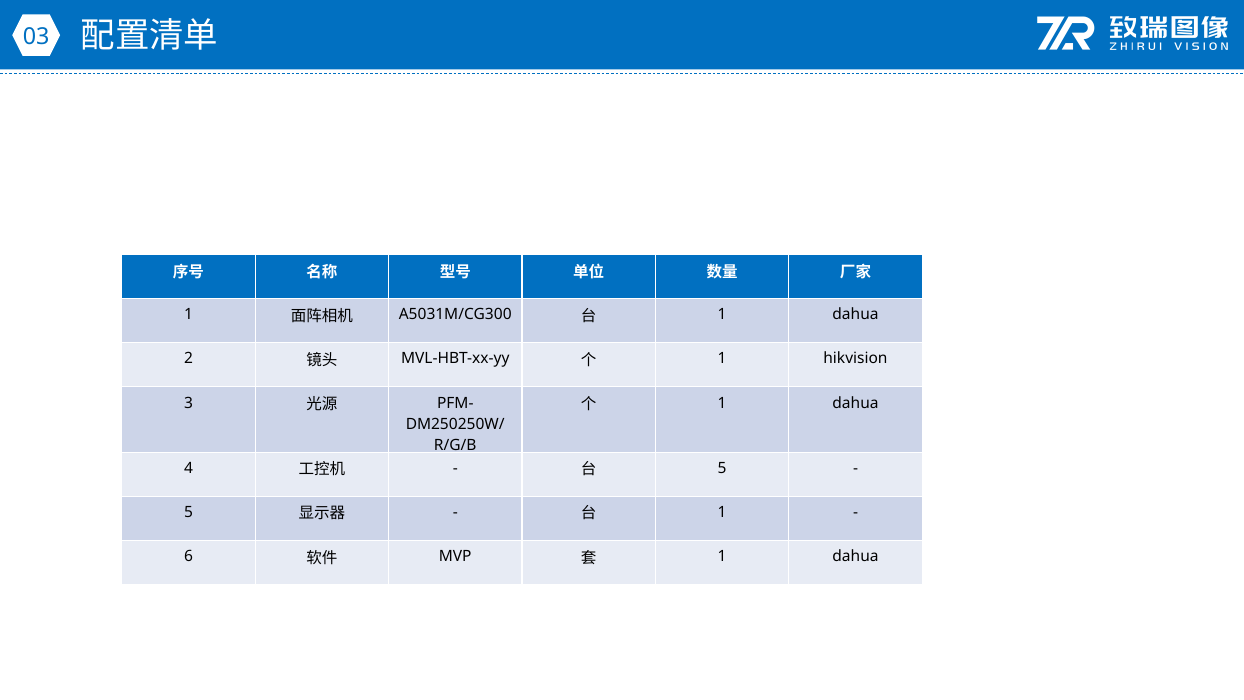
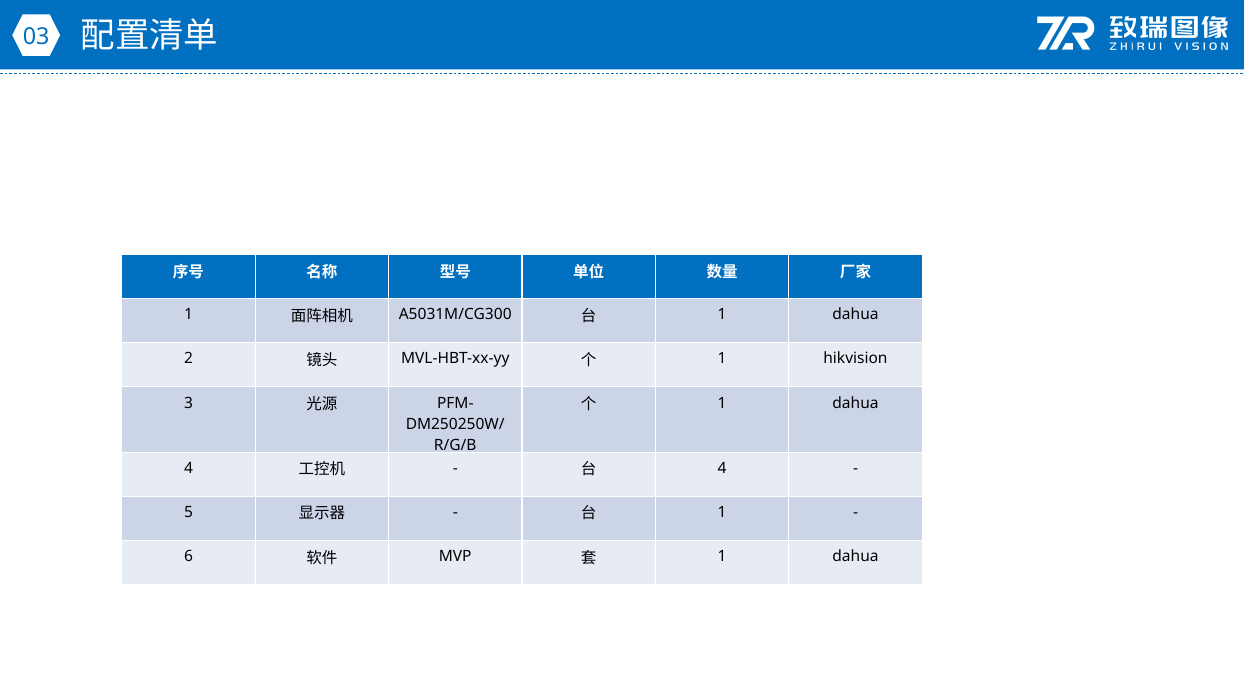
5 at (722, 468): 5 -> 4
